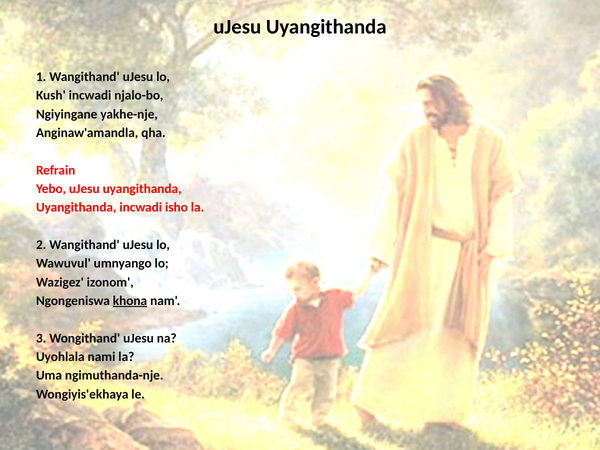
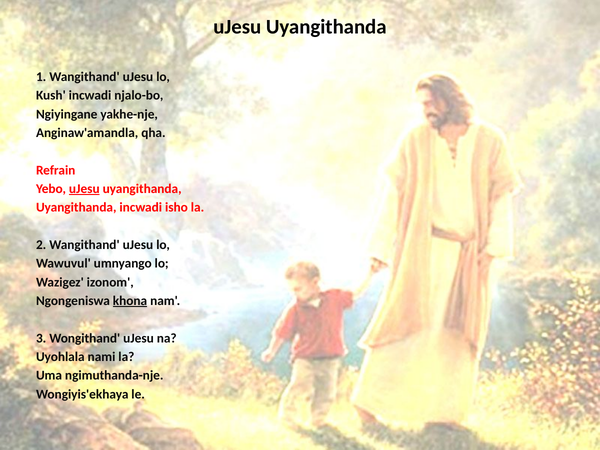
uJesu at (84, 189) underline: none -> present
